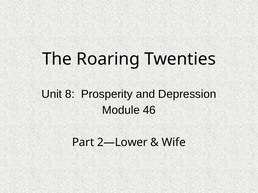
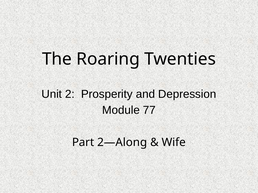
8: 8 -> 2
46: 46 -> 77
2—Lower: 2—Lower -> 2—Along
